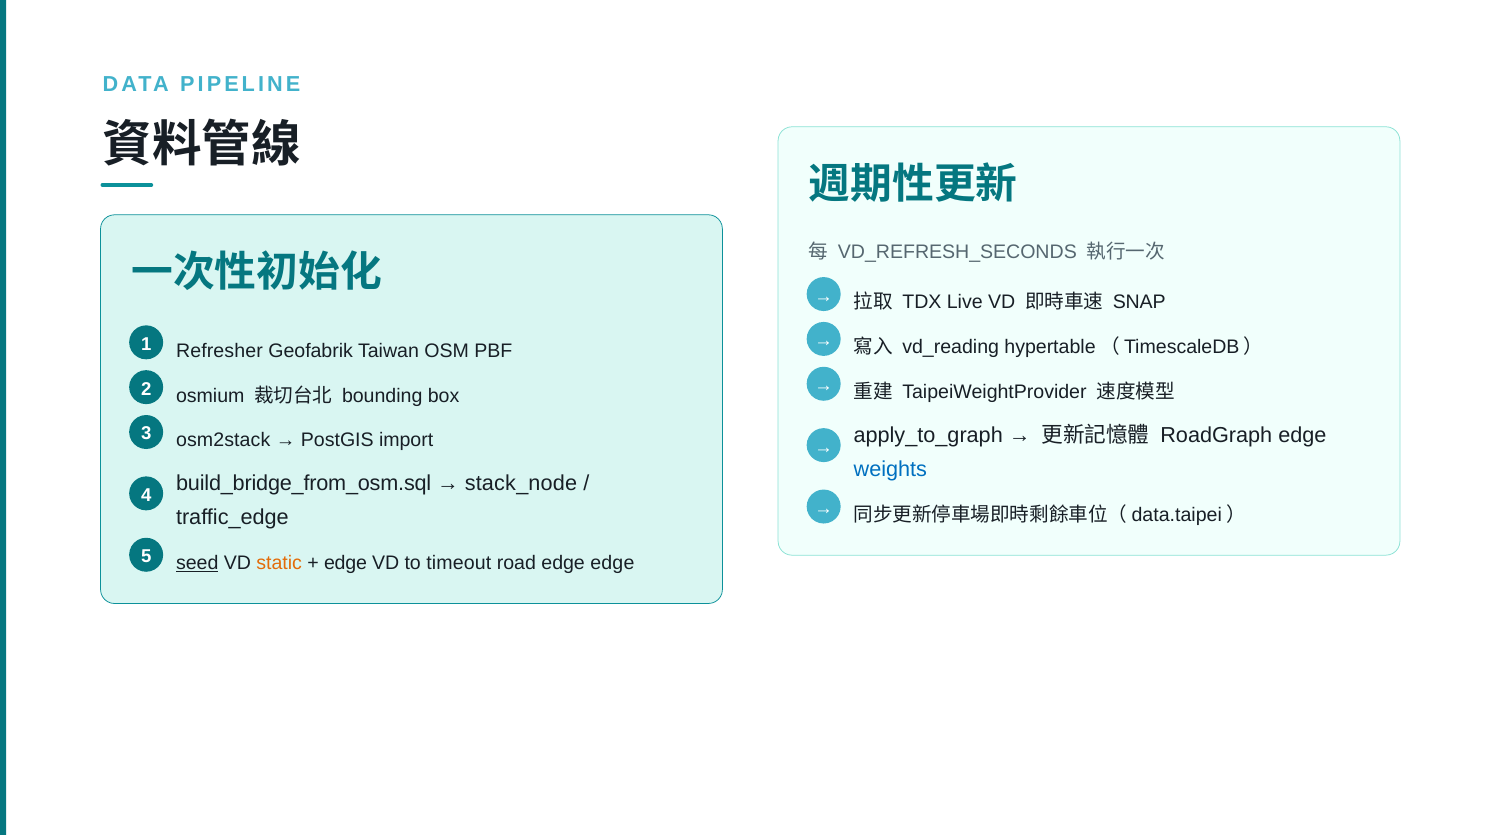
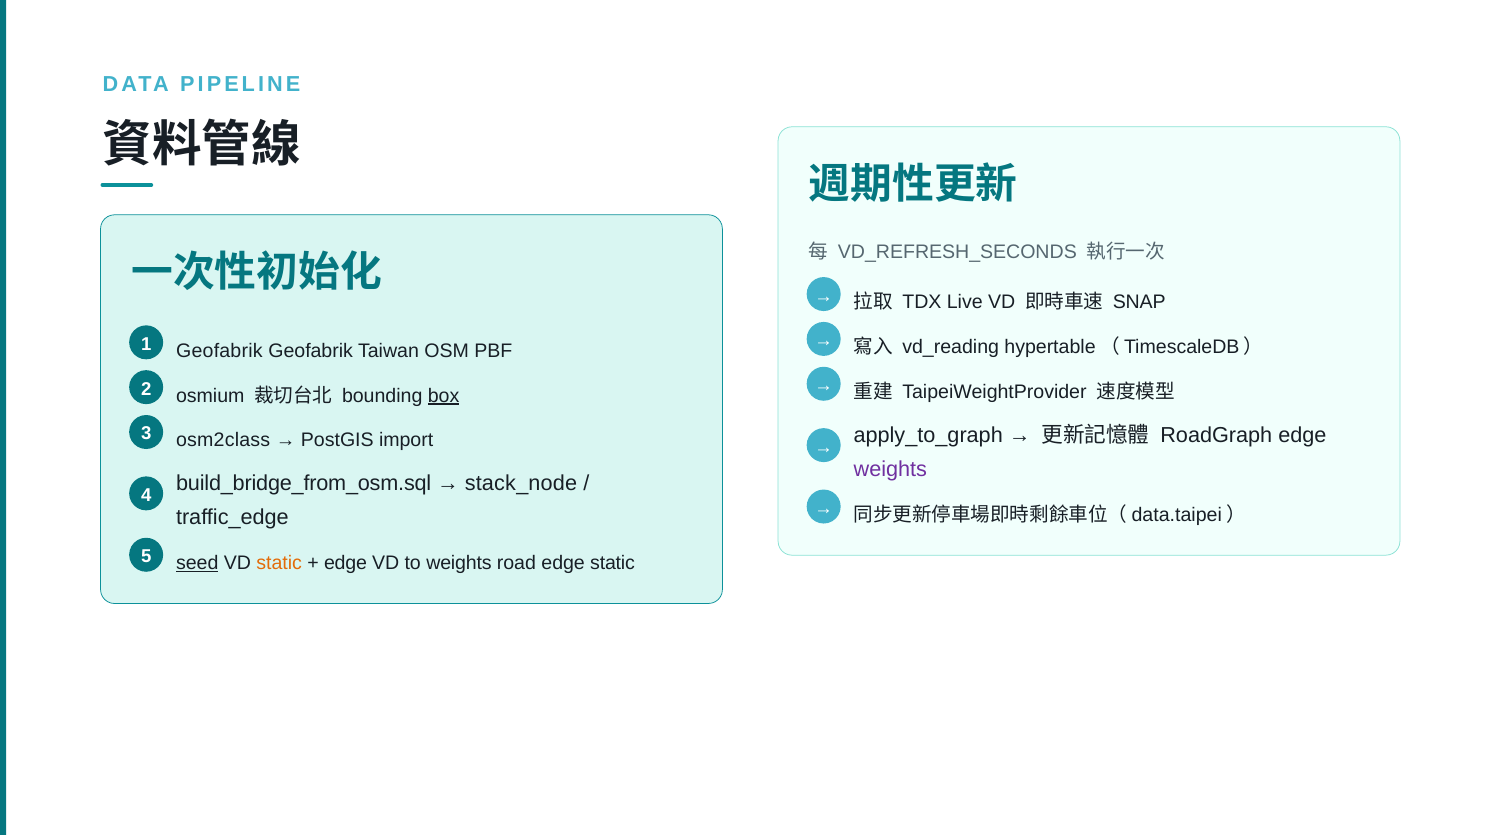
1 Refresher: Refresher -> Geofabrik
box underline: none -> present
osm2stack: osm2stack -> osm2class
weights at (890, 469) colour: blue -> purple
to timeout: timeout -> weights
edge edge: edge -> static
